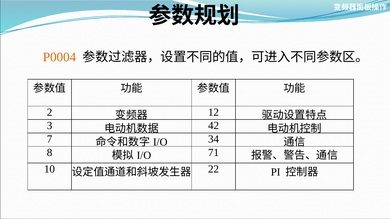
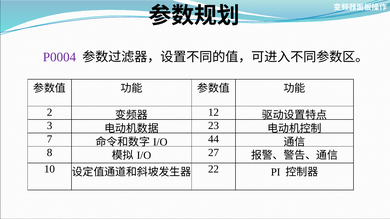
P0004 colour: orange -> purple
42: 42 -> 23
34: 34 -> 44
71: 71 -> 27
